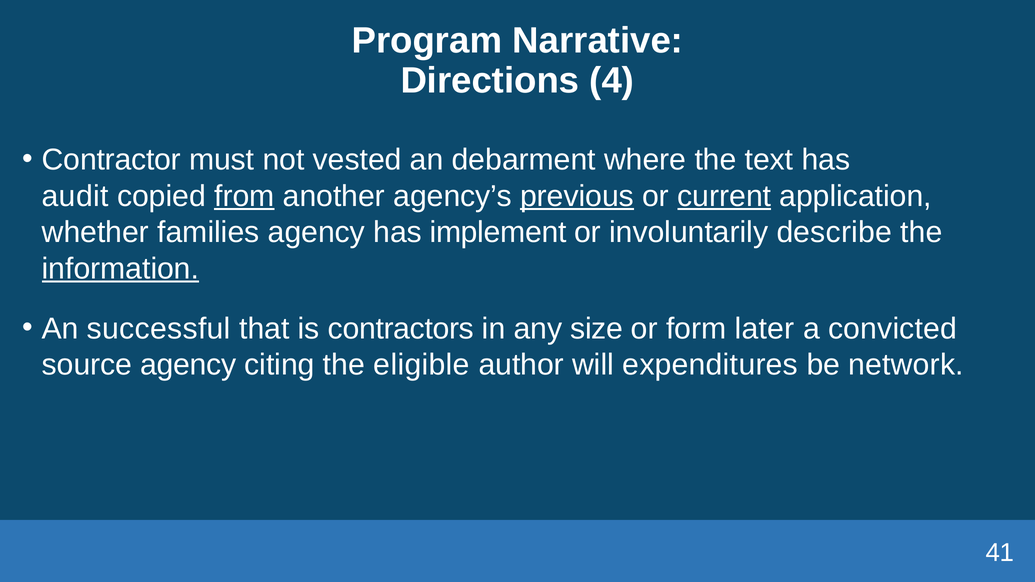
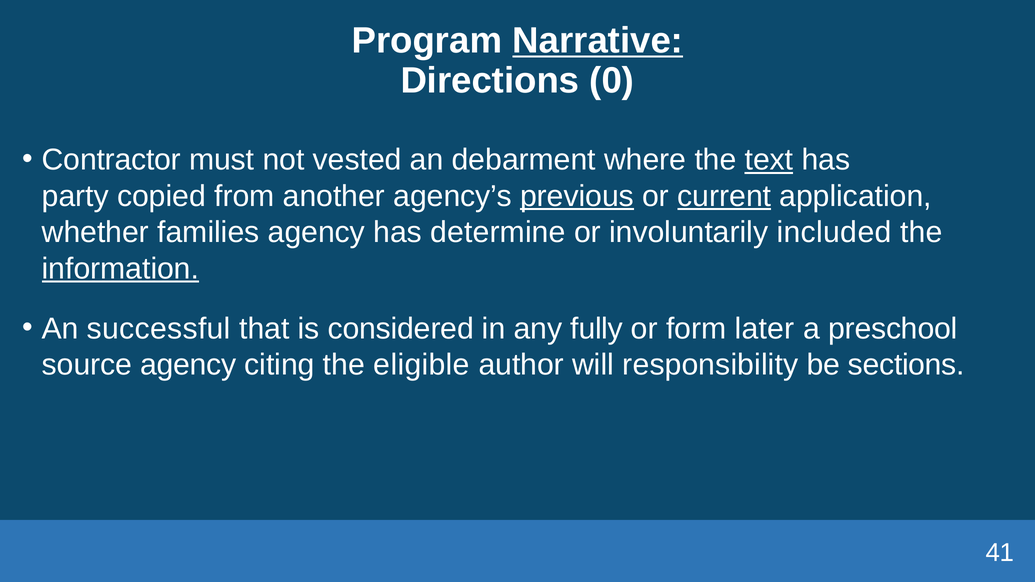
Narrative underline: none -> present
4: 4 -> 0
text underline: none -> present
audit: audit -> party
from underline: present -> none
implement: implement -> determine
describe: describe -> included
contractors: contractors -> considered
size: size -> fully
convicted: convicted -> preschool
expenditures: expenditures -> responsibility
network: network -> sections
